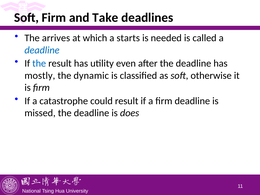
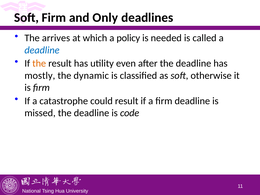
Take: Take -> Only
starts: starts -> policy
the at (39, 63) colour: blue -> orange
does: does -> code
